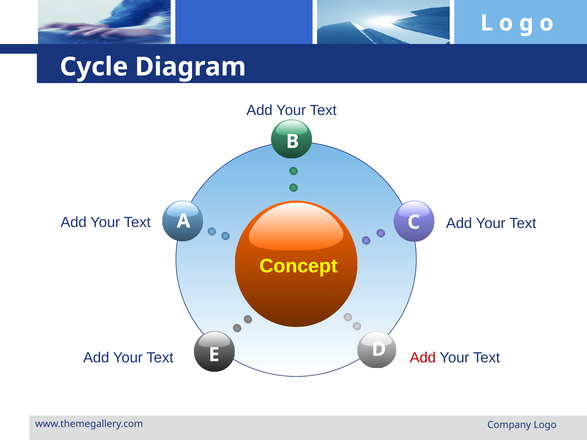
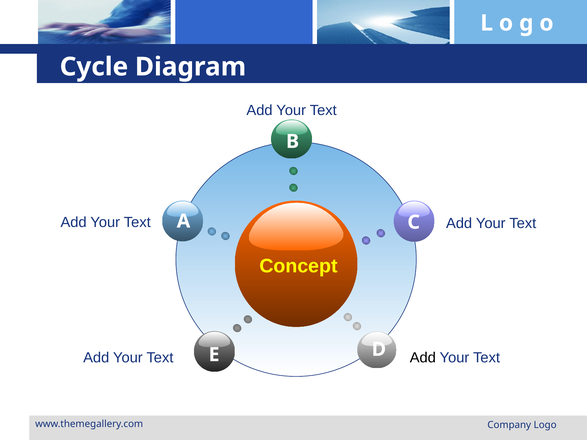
Add at (423, 358) colour: red -> black
